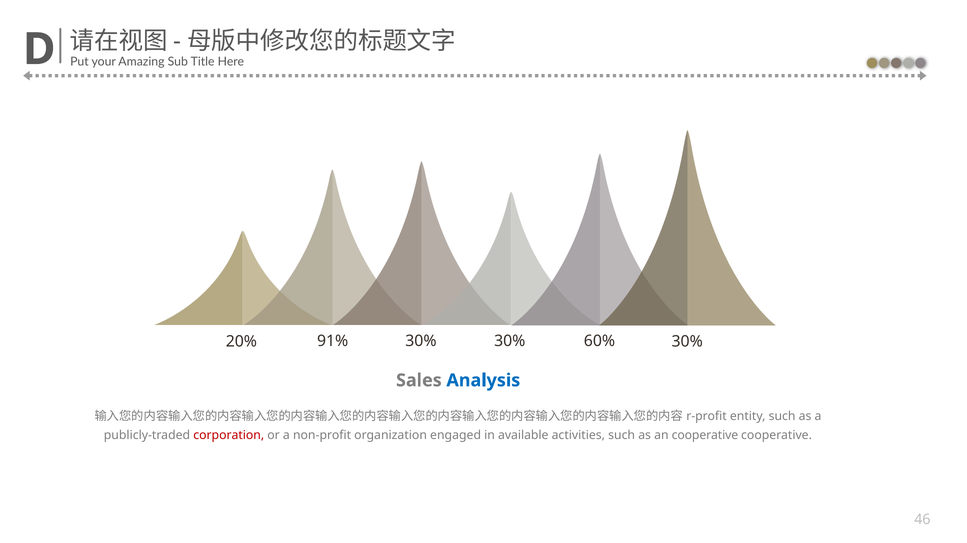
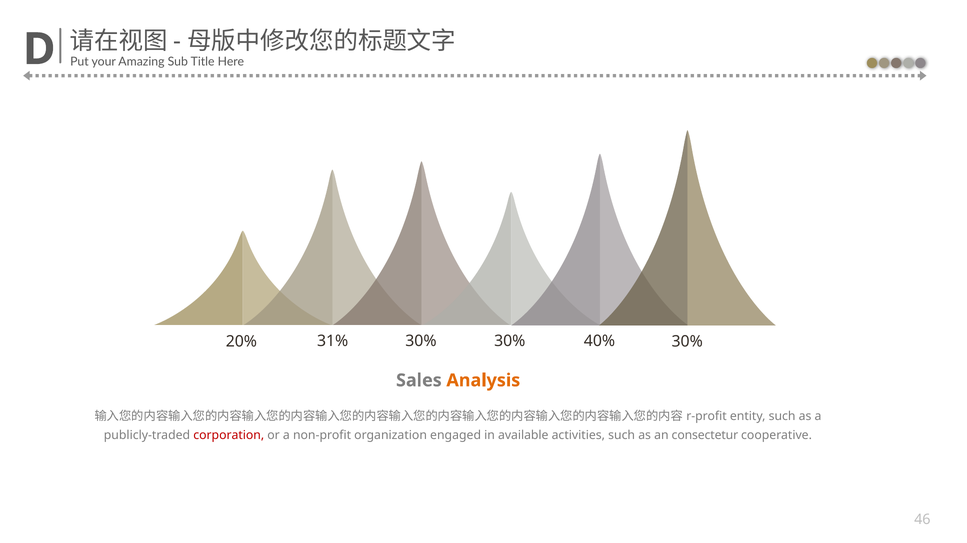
91%: 91% -> 31%
60%: 60% -> 40%
Analysis colour: blue -> orange
an cooperative: cooperative -> consectetur
